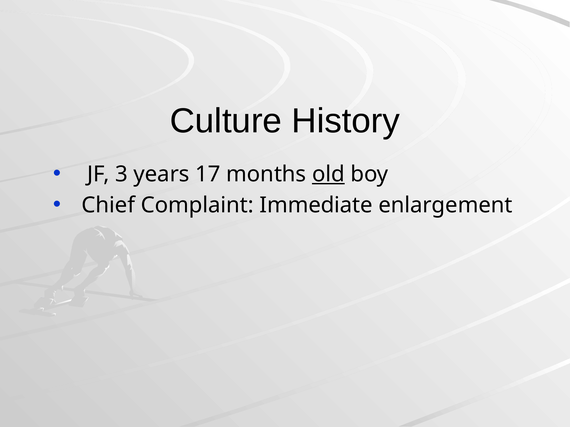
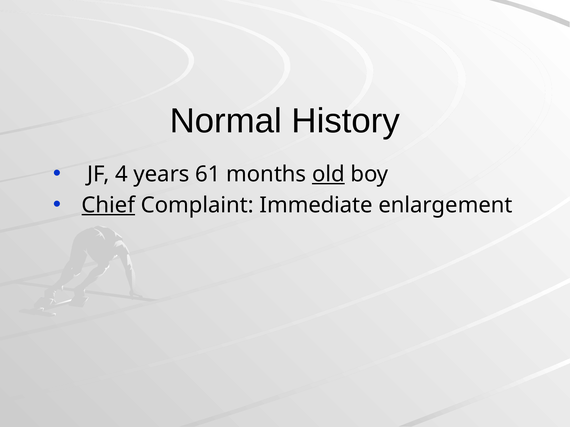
Culture: Culture -> Normal
3: 3 -> 4
17: 17 -> 61
Chief underline: none -> present
